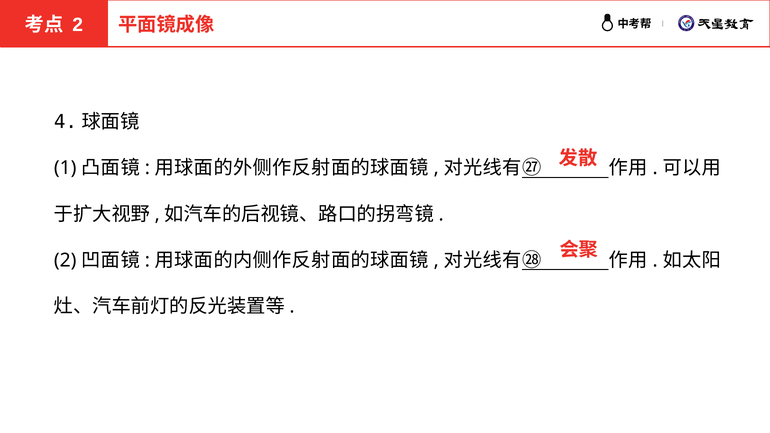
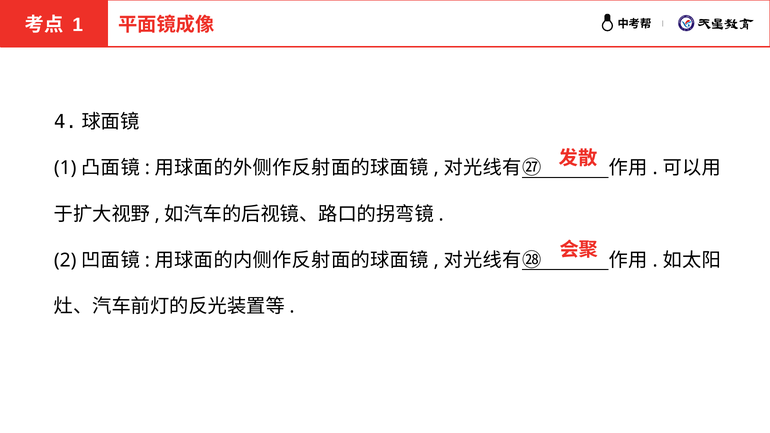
2 at (78, 25): 2 -> 1
